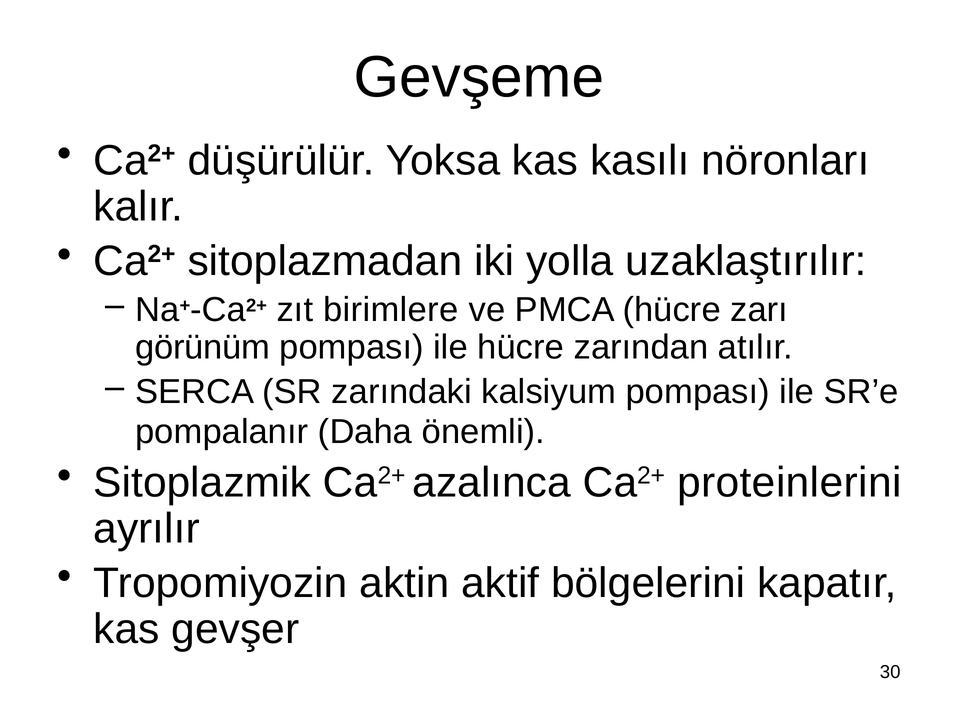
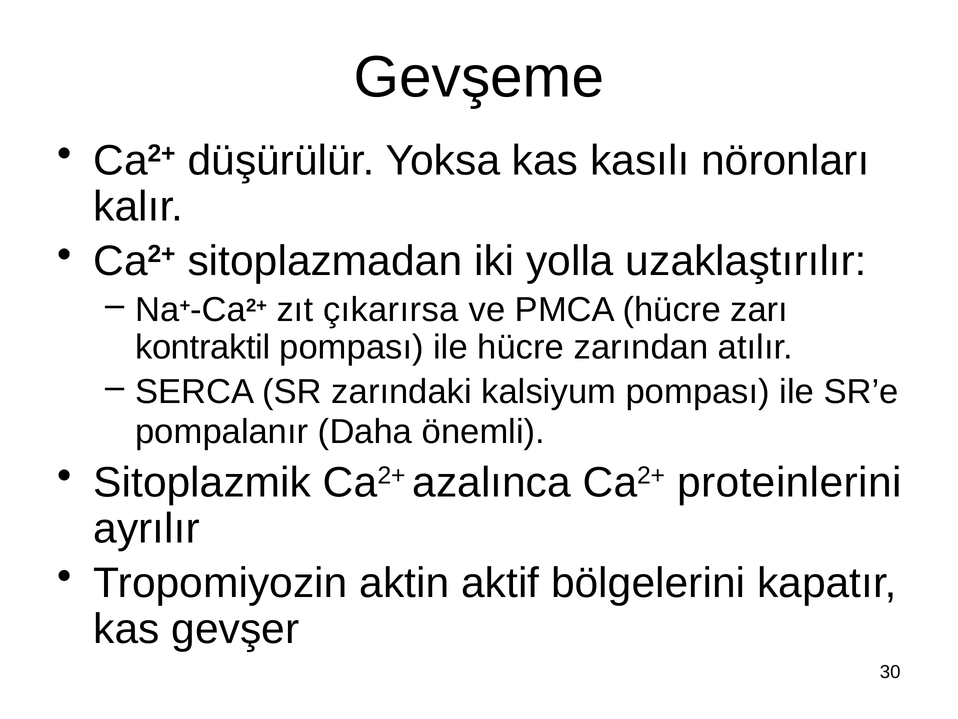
birimlere: birimlere -> çıkarırsa
görünüm: görünüm -> kontraktil
